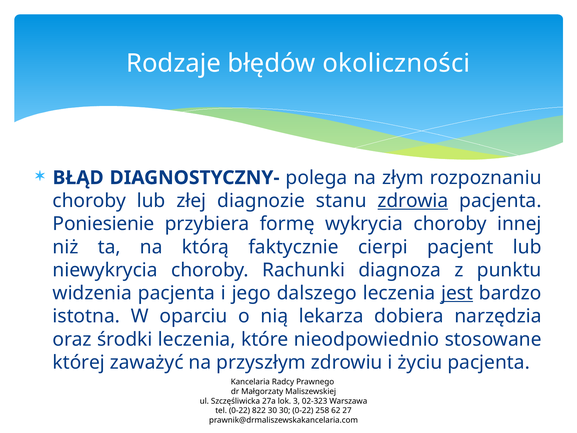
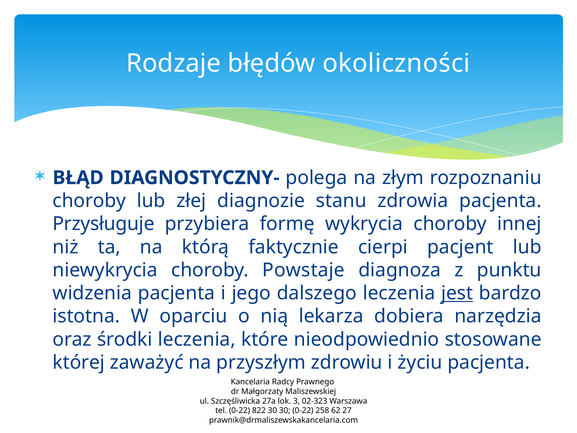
zdrowia underline: present -> none
Poniesienie: Poniesienie -> Przysługuje
Rachunki: Rachunki -> Powstaje
